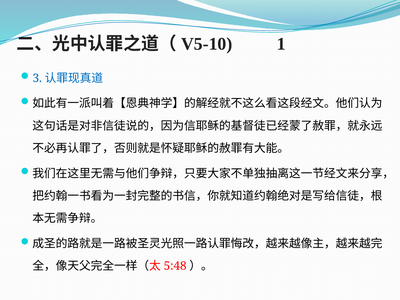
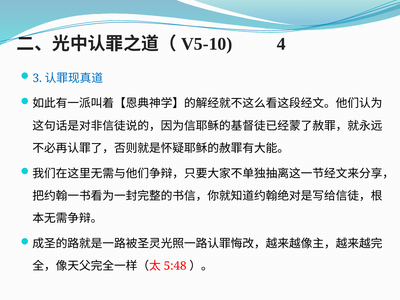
1: 1 -> 4
